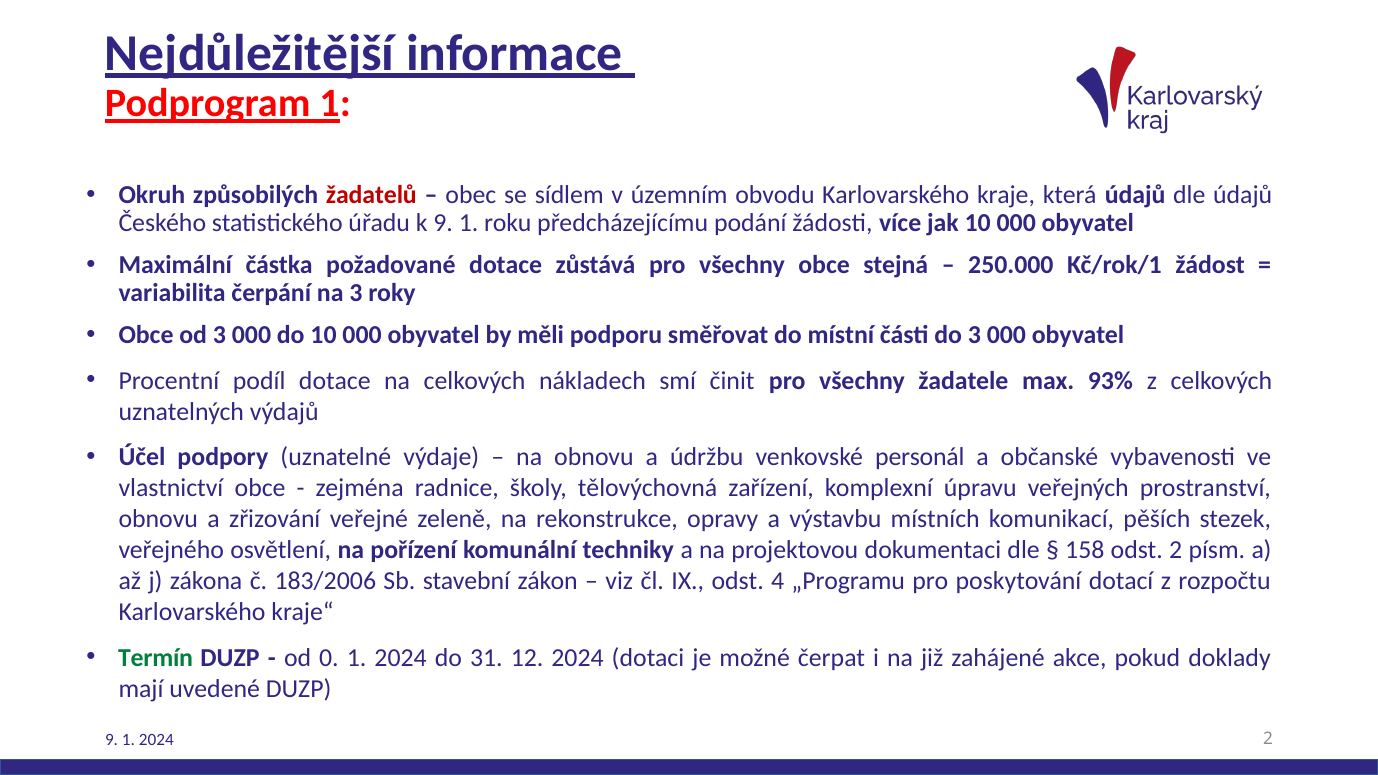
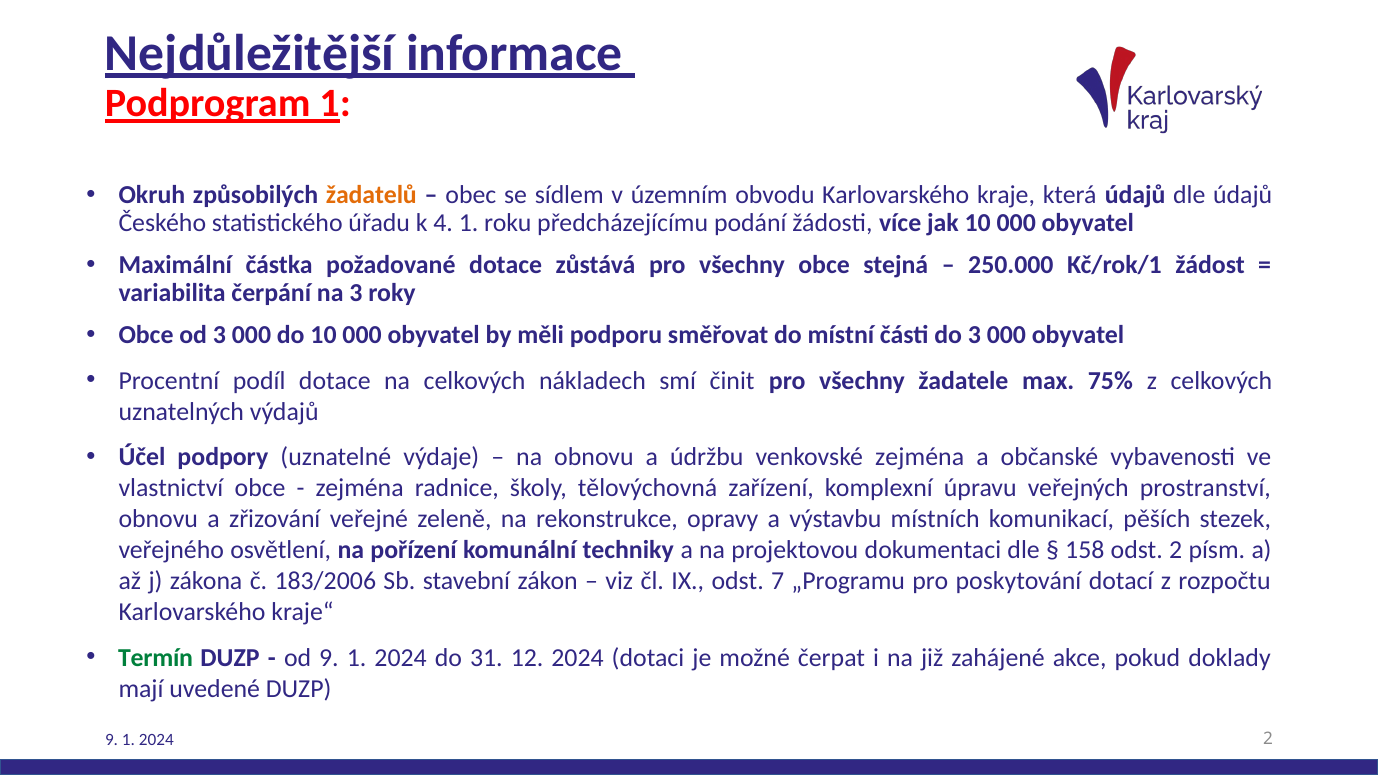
žadatelů colour: red -> orange
k 9: 9 -> 4
93%: 93% -> 75%
venkovské personál: personál -> zejména
4: 4 -> 7
od 0: 0 -> 9
